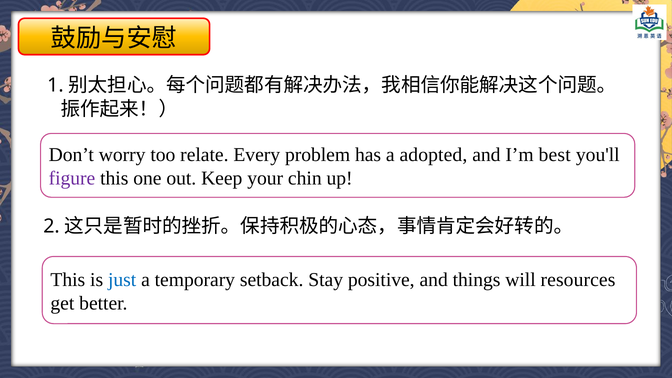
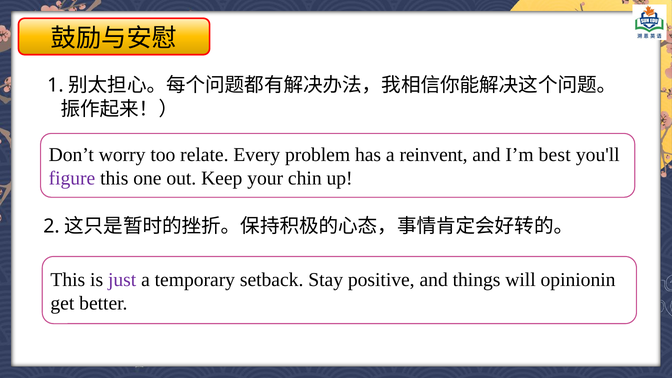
adopted: adopted -> reinvent
just colour: blue -> purple
resources: resources -> opinionin
